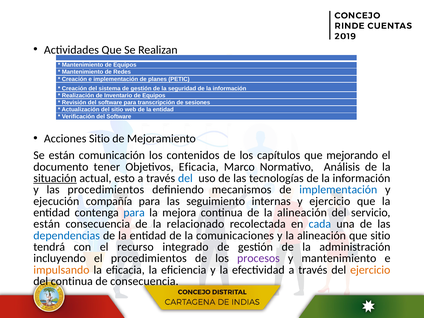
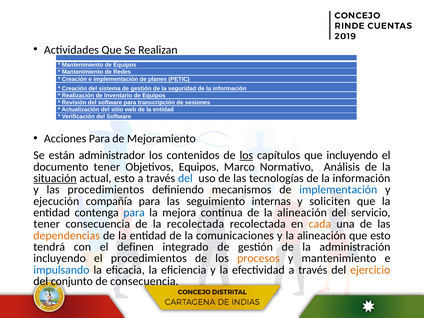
Acciones Sitio: Sitio -> Para
comunicación: comunicación -> administrador
los at (246, 155) underline: none -> present
que mejorando: mejorando -> incluyendo
Objetivos Eficacia: Eficacia -> Equipos
y ejercicio: ejercicio -> soliciten
están at (47, 224): están -> tener
la relacionado: relacionado -> recolectada
cada colour: blue -> orange
dependencias colour: blue -> orange
que sitio: sitio -> esto
recurso: recurso -> definen
procesos colour: purple -> orange
impulsando colour: orange -> blue
del continua: continua -> conjunto
